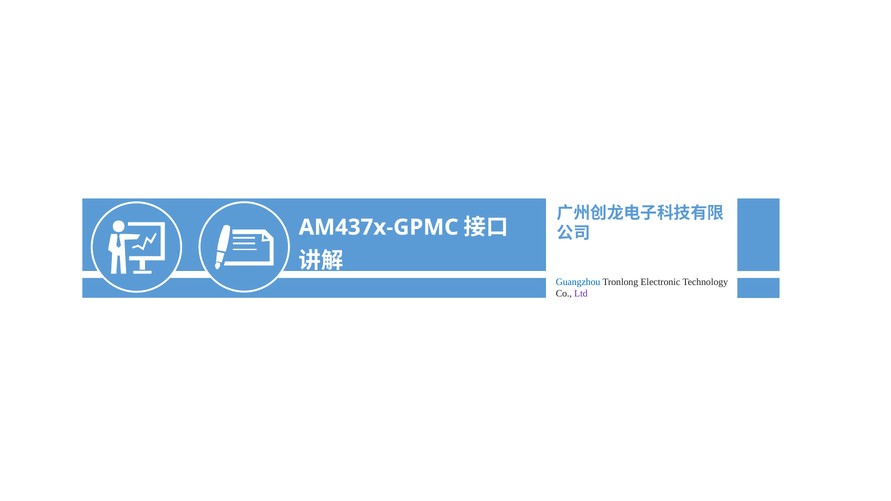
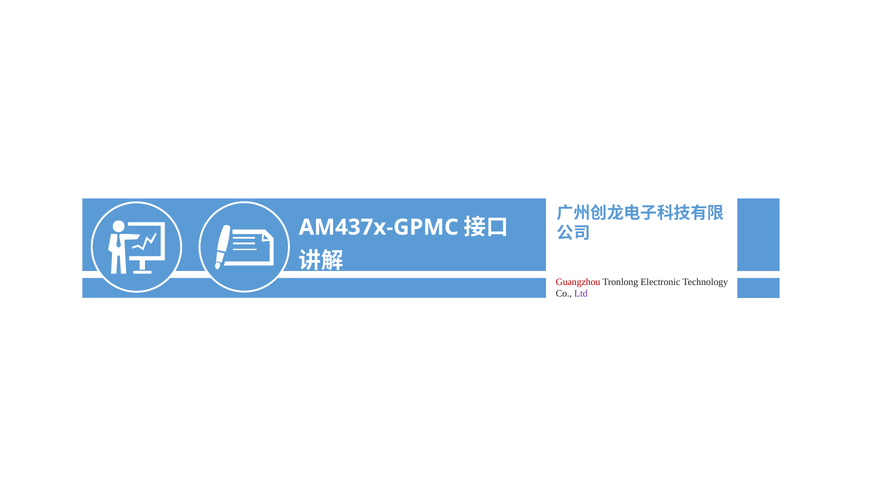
Guangzhou colour: blue -> red
